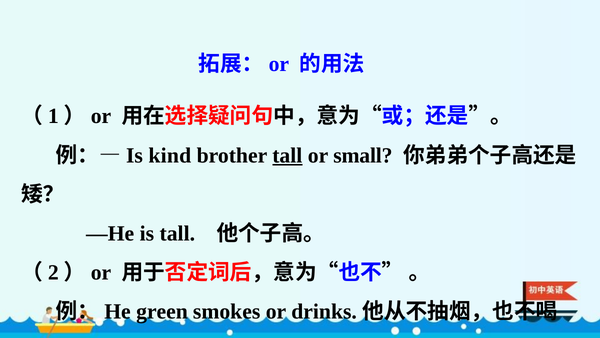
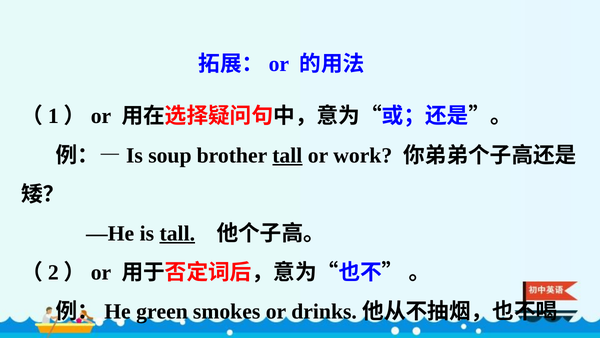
kind: kind -> soup
small: small -> work
tall at (177, 233) underline: none -> present
